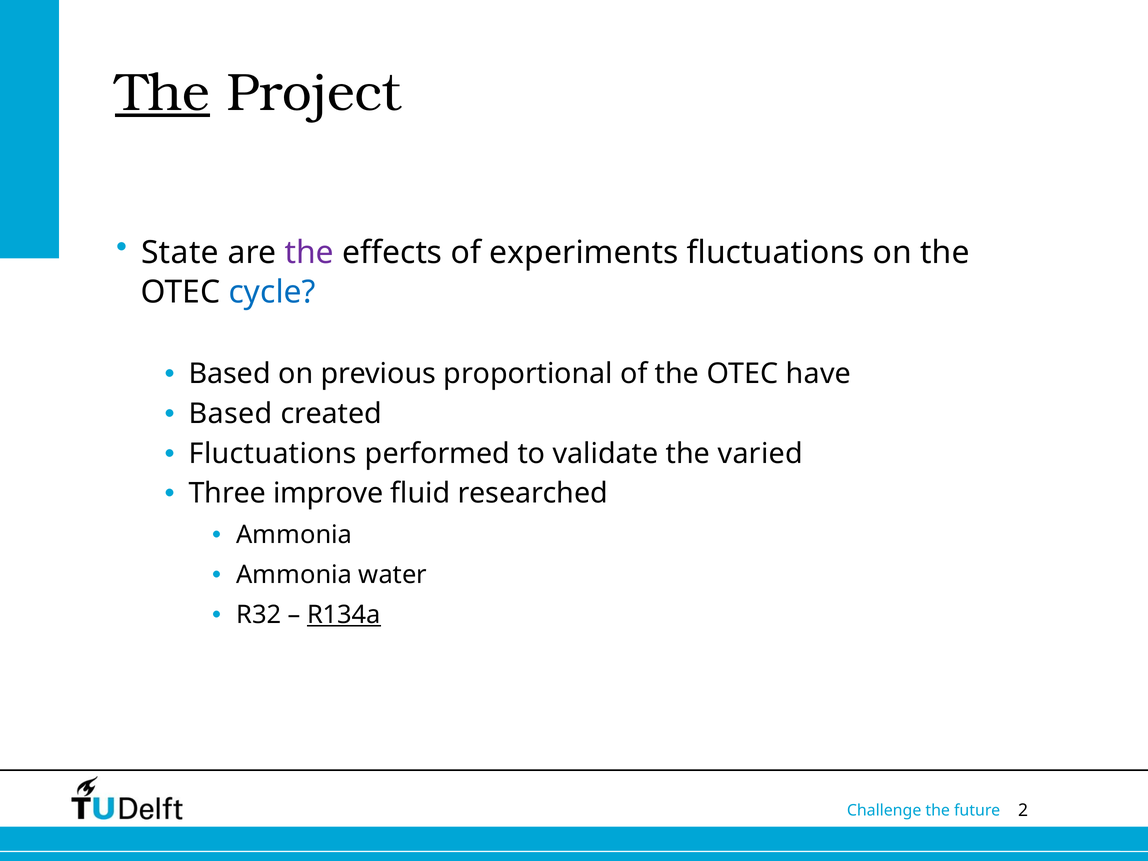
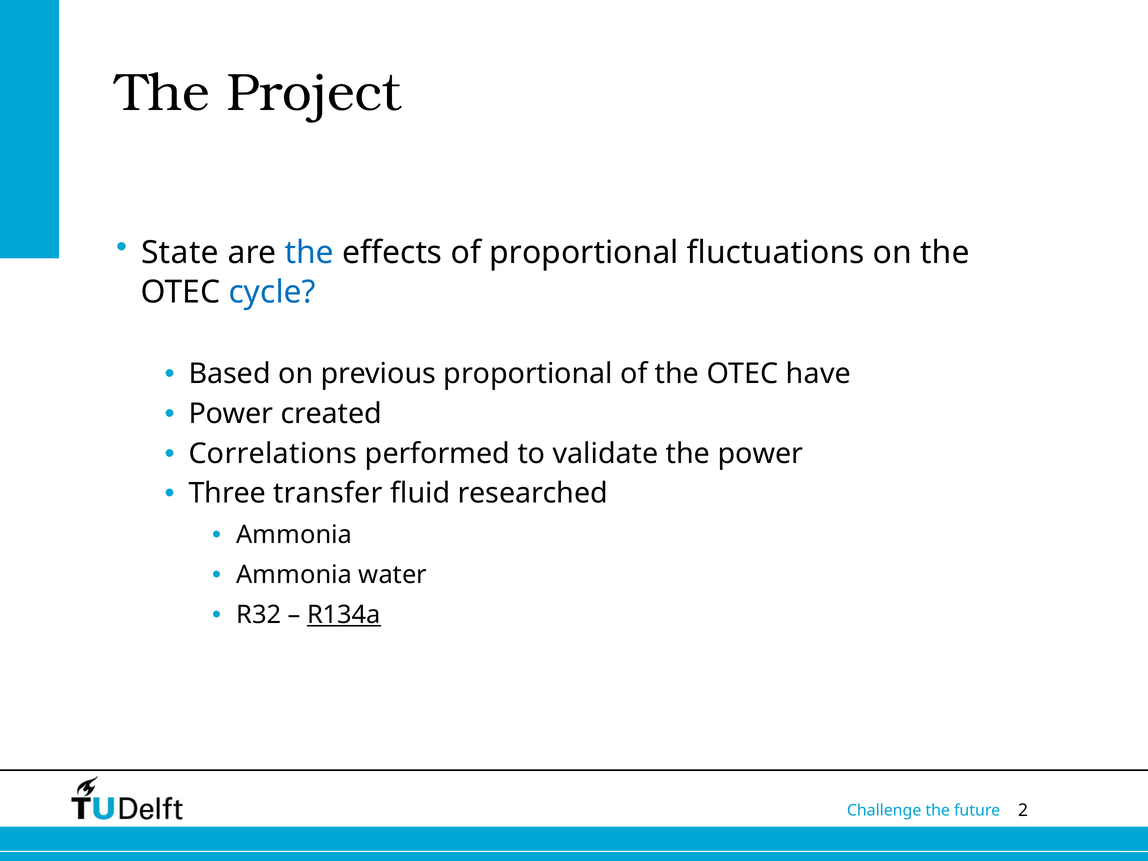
The at (163, 93) underline: present -> none
the at (309, 253) colour: purple -> blue
of experiments: experiments -> proportional
Based at (231, 414): Based -> Power
Fluctuations at (273, 454): Fluctuations -> Correlations
the varied: varied -> power
improve: improve -> transfer
